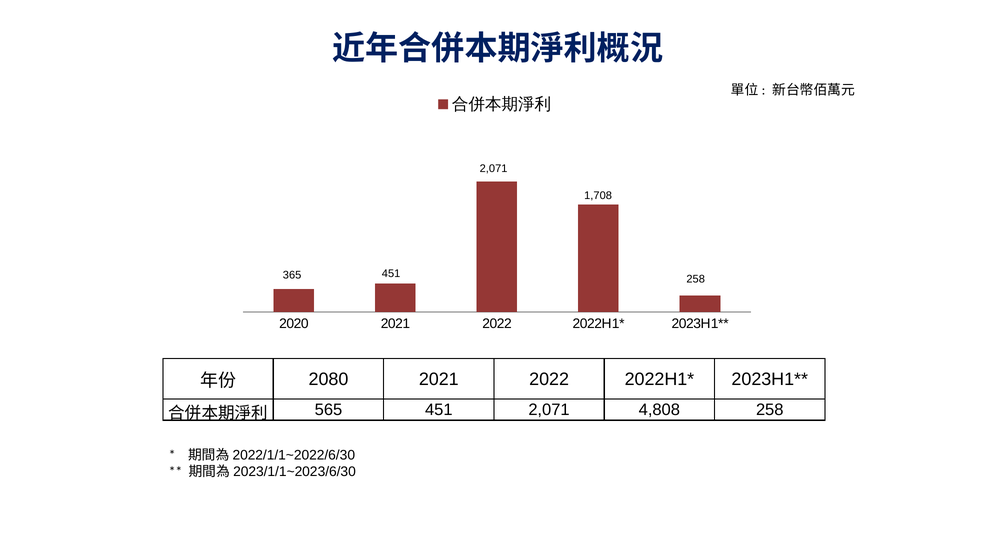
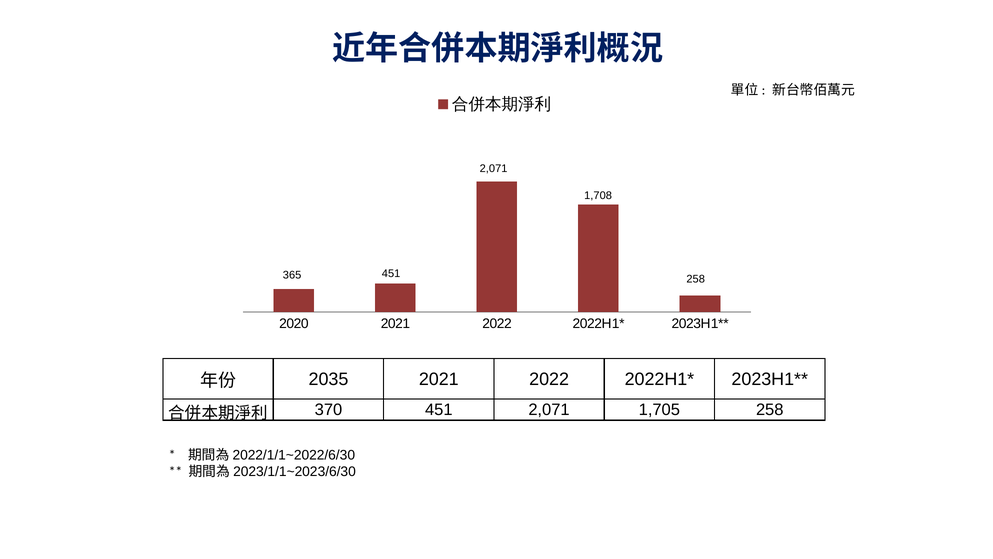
2080: 2080 -> 2035
565: 565 -> 370
4,808: 4,808 -> 1,705
